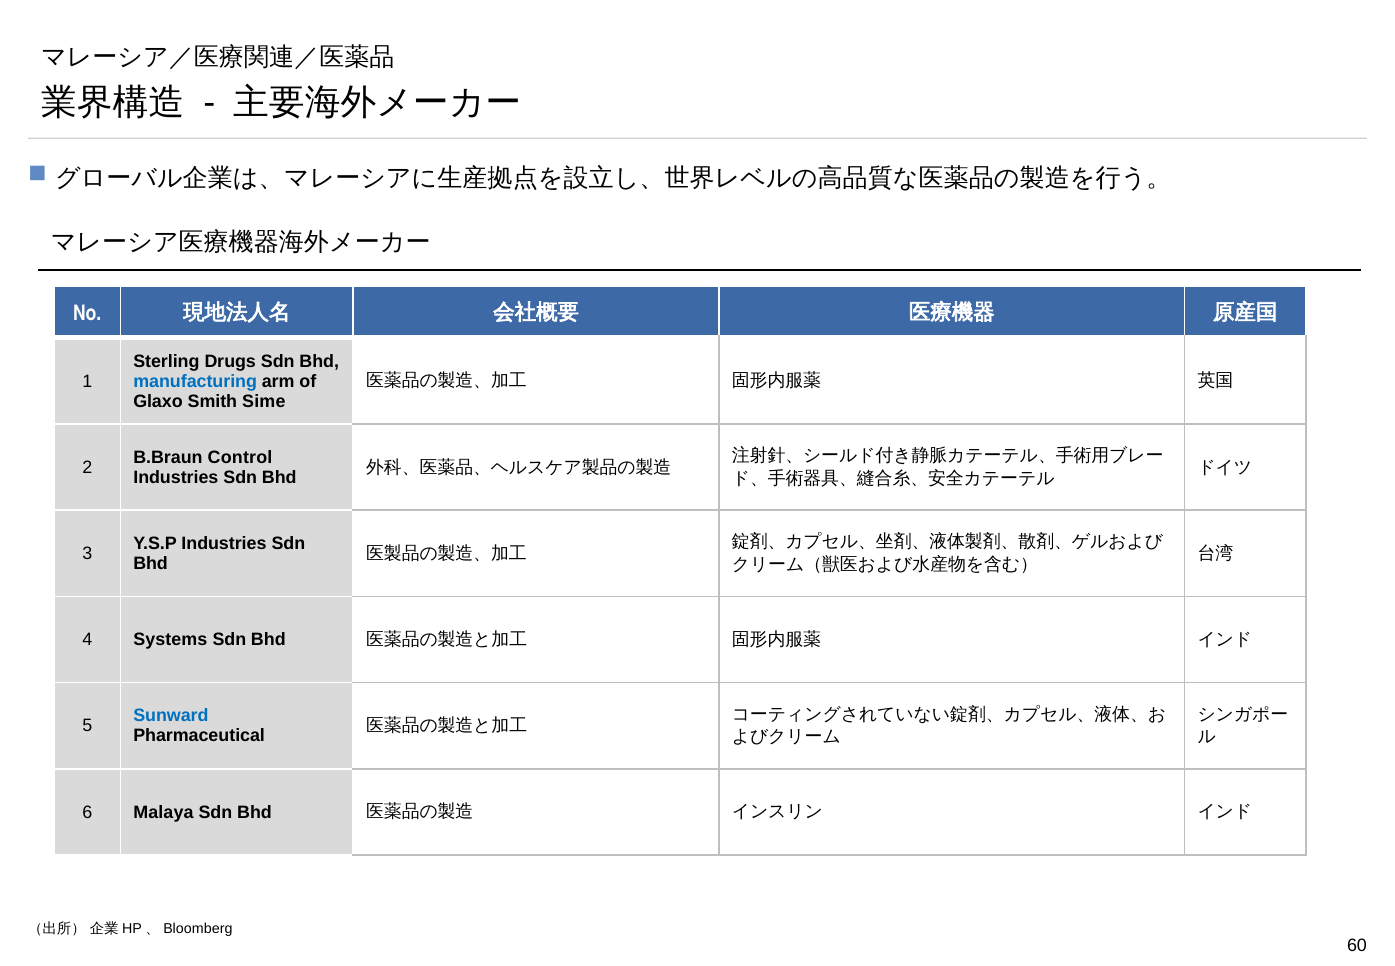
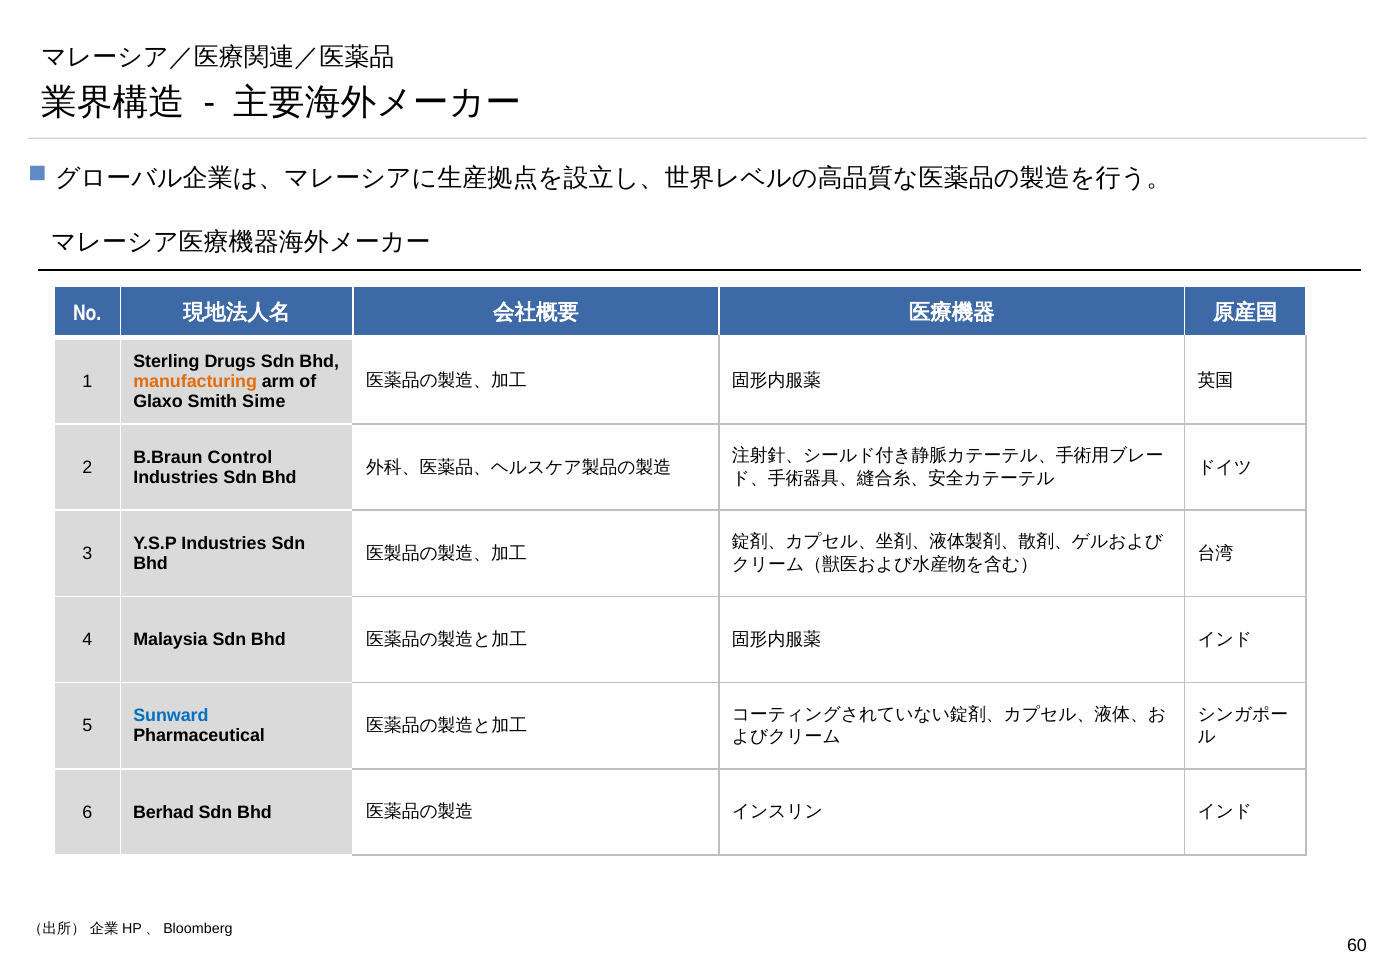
manufacturing colour: blue -> orange
Systems: Systems -> Malaysia
Malaya: Malaya -> Berhad
